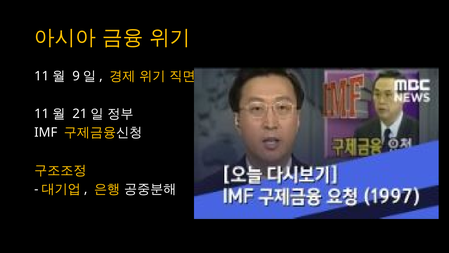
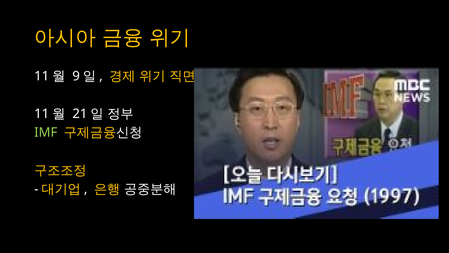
IMF colour: white -> light green
